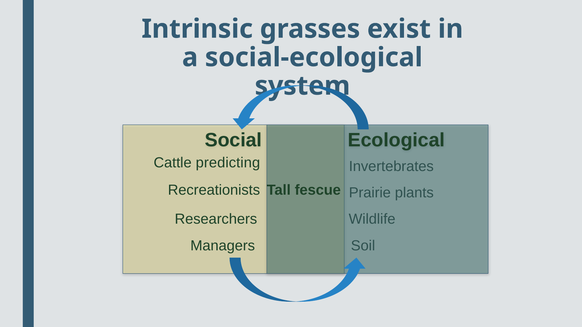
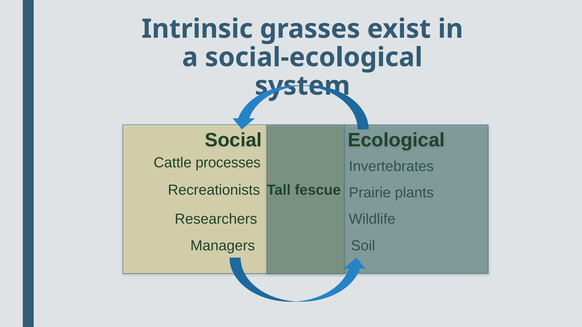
predicting: predicting -> processes
